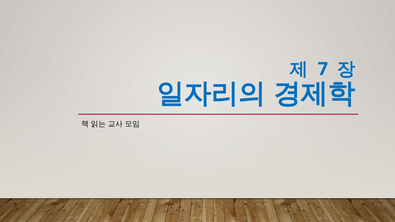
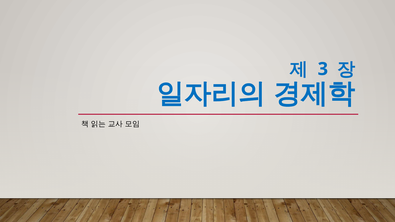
7: 7 -> 3
